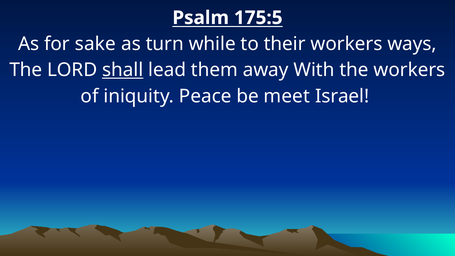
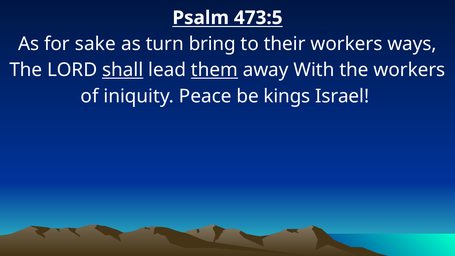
175:5: 175:5 -> 473:5
while: while -> bring
them underline: none -> present
meet: meet -> kings
